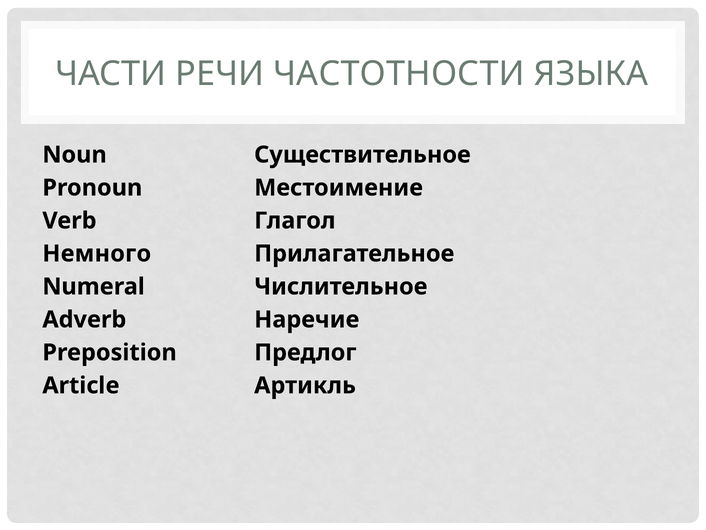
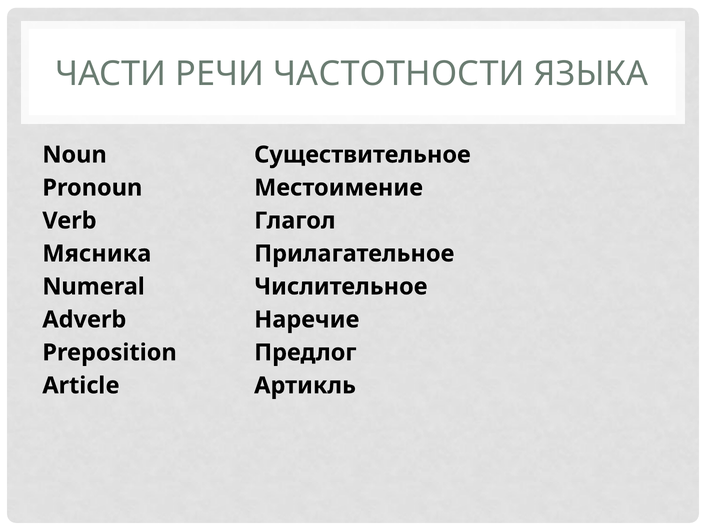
Немного: Немного -> Мясника
